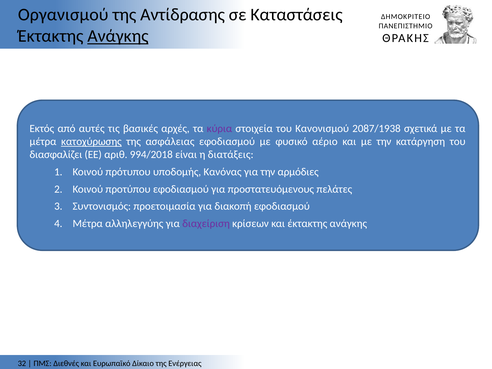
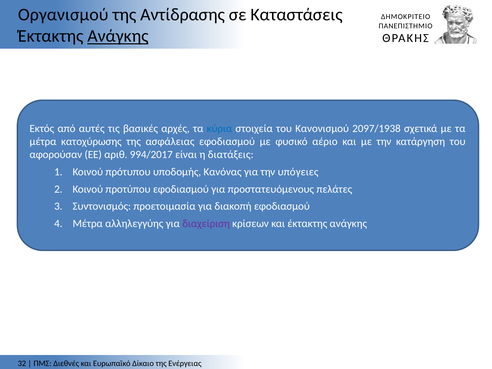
κύρια colour: purple -> blue
2087/1938: 2087/1938 -> 2097/1938
κατοχύρωσης underline: present -> none
διασφαλίζει: διασφαλίζει -> αφορούσαν
994/2018: 994/2018 -> 994/2017
αρμόδιες: αρμόδιες -> υπόγειες
